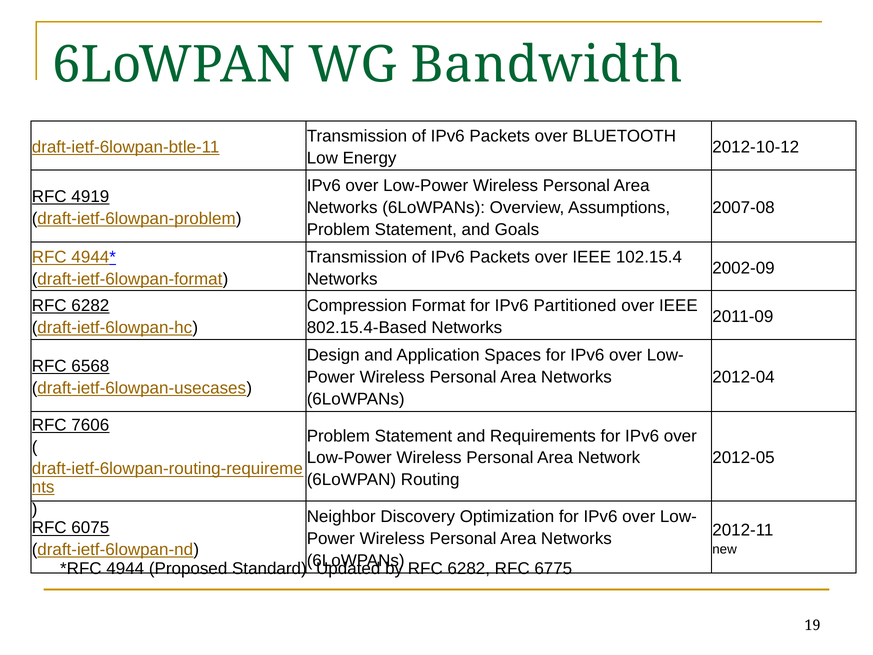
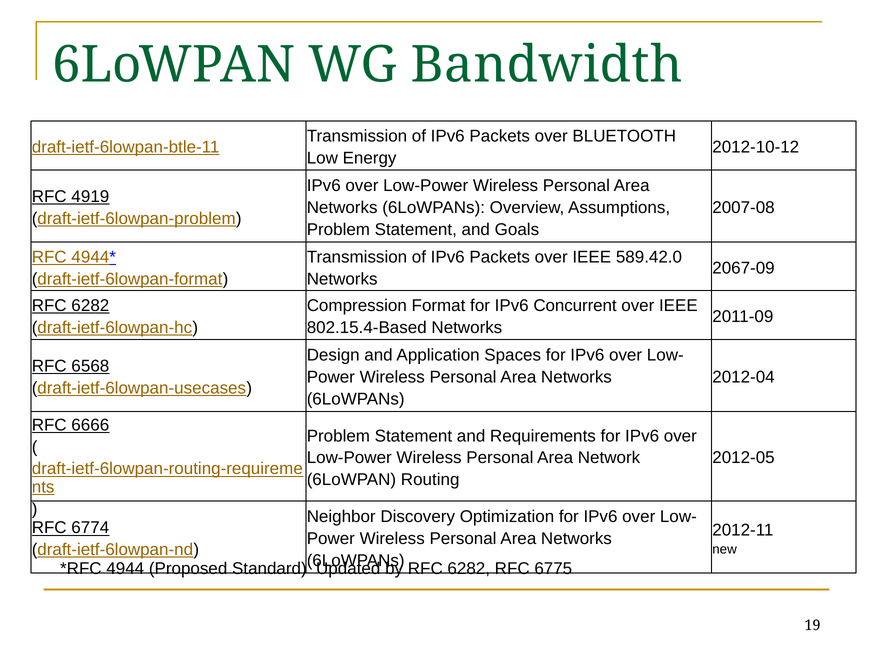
102.15.4: 102.15.4 -> 589.42.0
2002-09: 2002-09 -> 2067-09
Partitioned: Partitioned -> Concurrent
7606: 7606 -> 6666
6075: 6075 -> 6774
